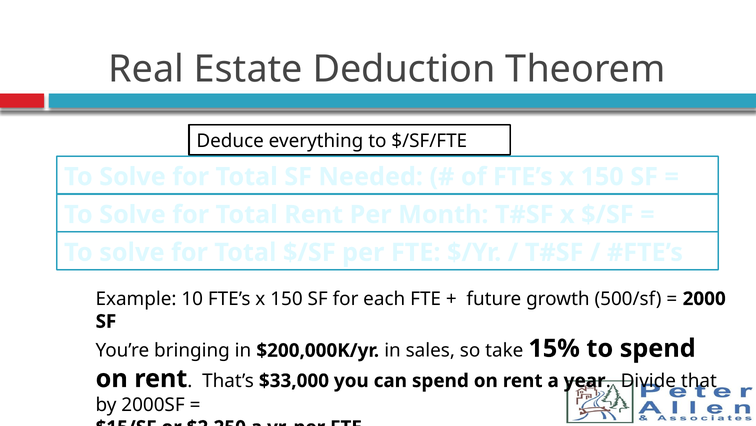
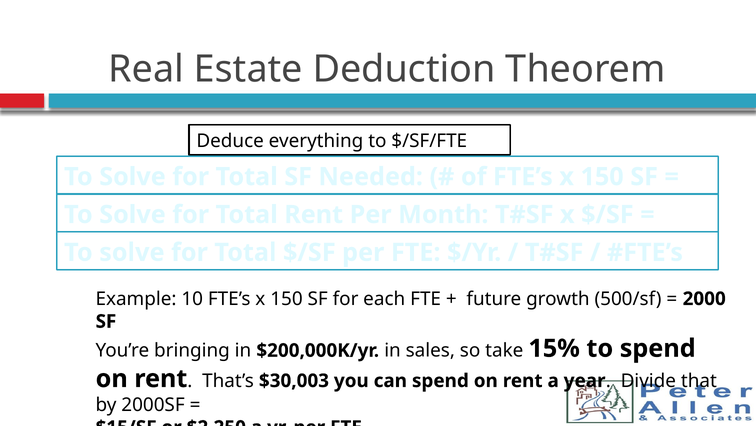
$33,000: $33,000 -> $30,003
